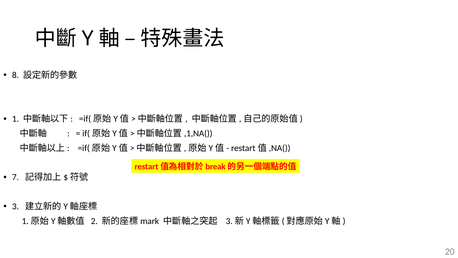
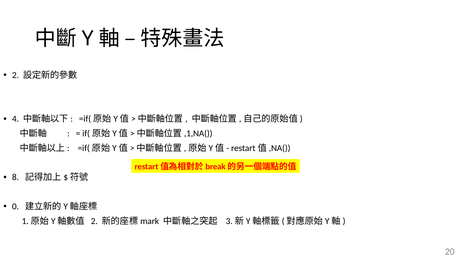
8 at (15, 75): 8 -> 2
1: 1 -> 4
7: 7 -> 8
3: 3 -> 0
